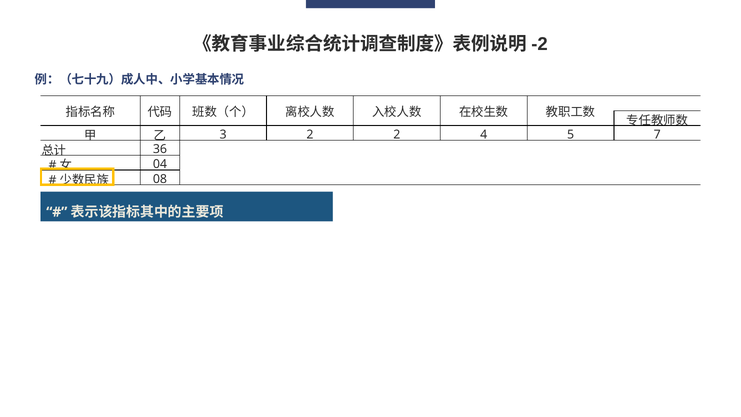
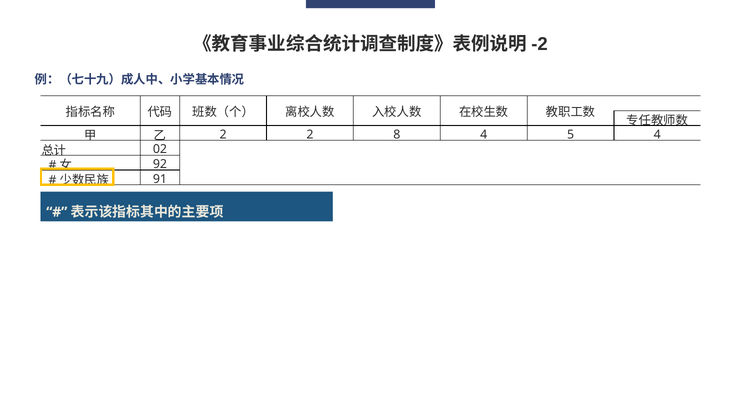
3 at (223, 134): 3 -> 2
2 2: 2 -> 8
5 7: 7 -> 4
36: 36 -> 02
04: 04 -> 92
08: 08 -> 91
